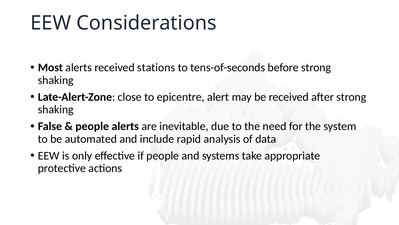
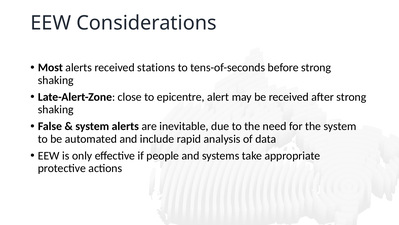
people at (92, 126): people -> system
